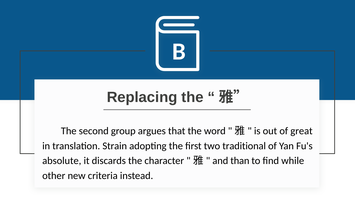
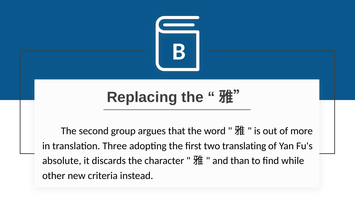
great: great -> more
Strain: Strain -> Three
traditional: traditional -> translating
